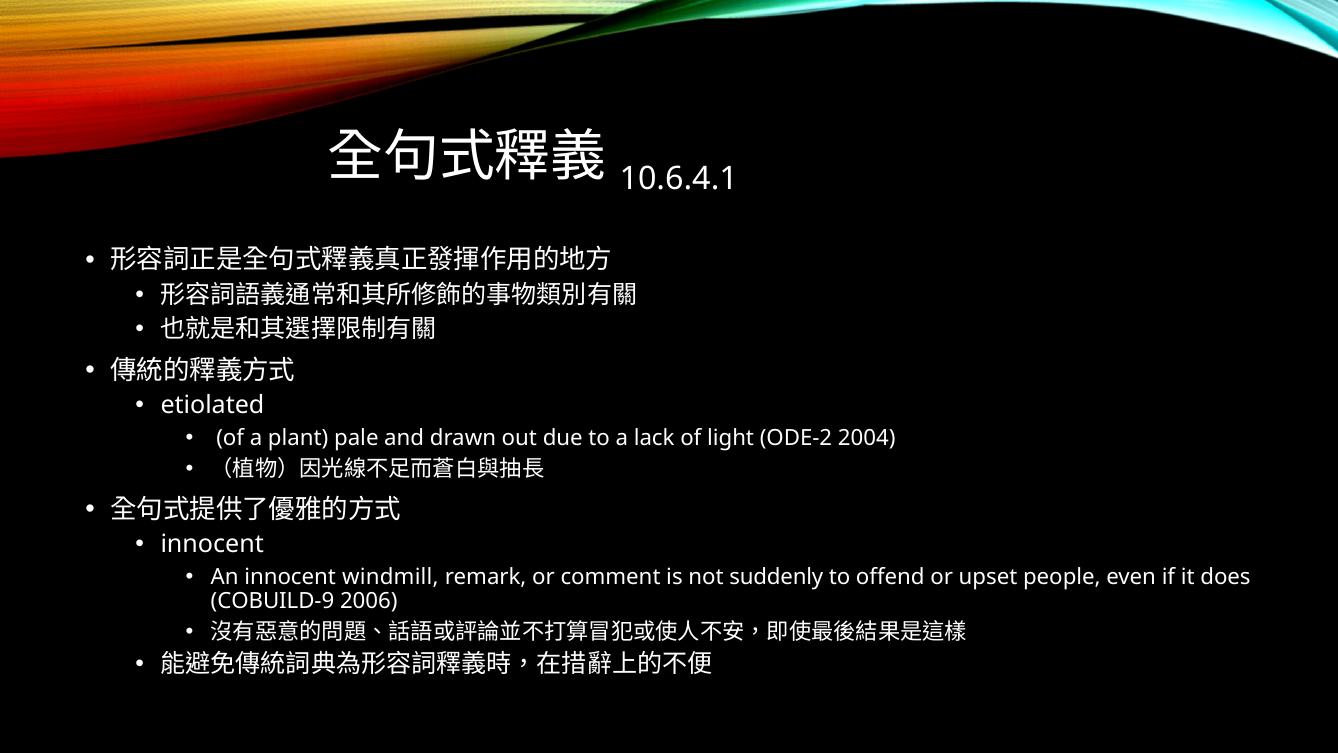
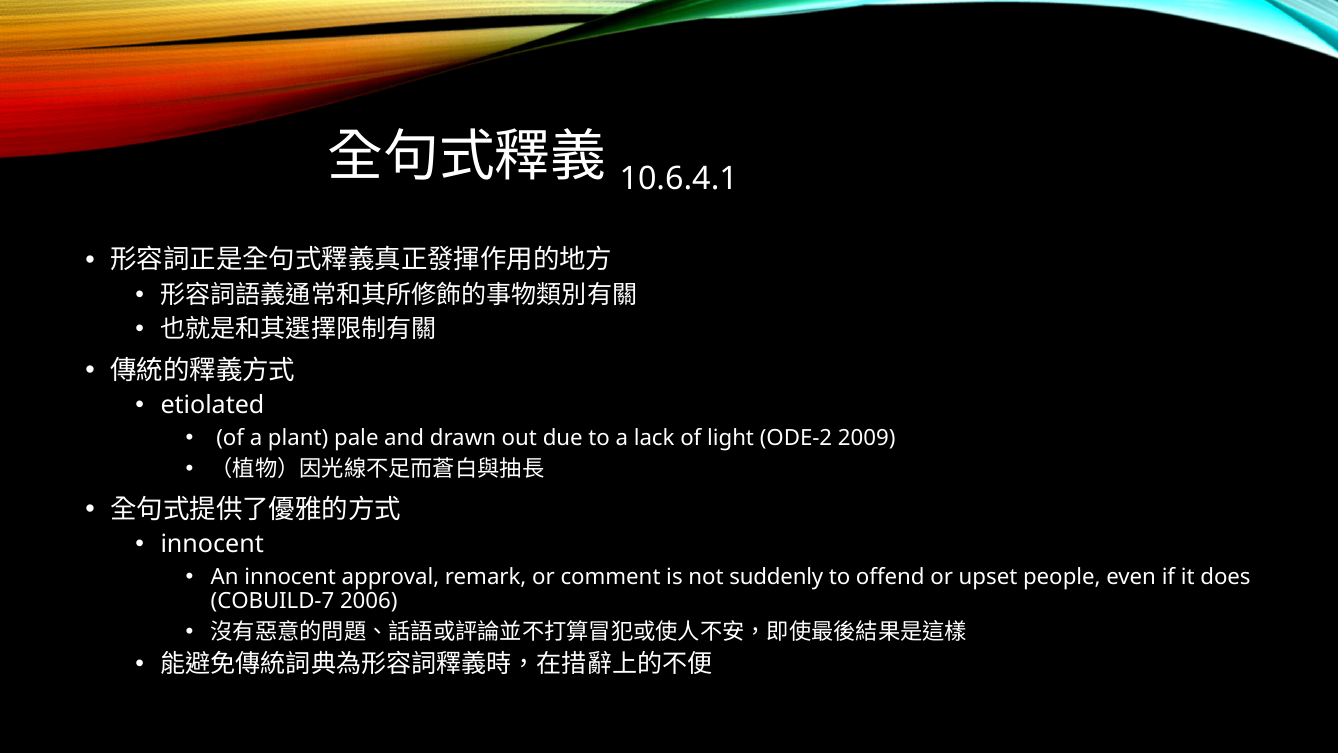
2004: 2004 -> 2009
windmill: windmill -> approval
COBUILD-9: COBUILD-9 -> COBUILD-7
